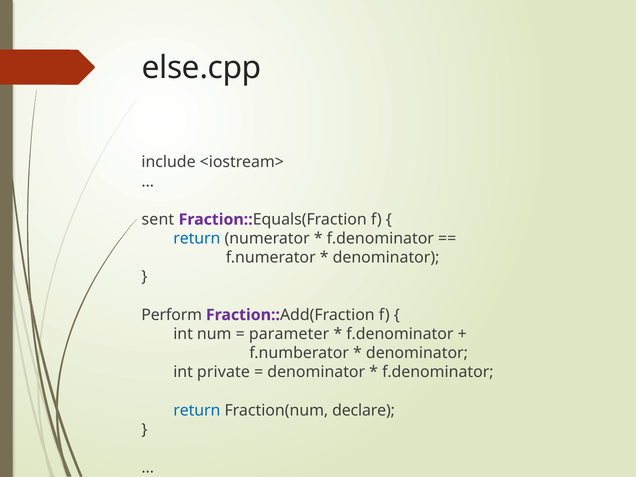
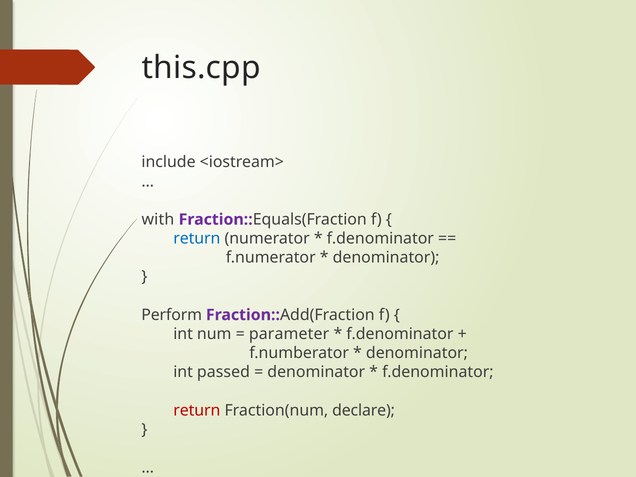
else.cpp: else.cpp -> this.cpp
sent: sent -> with
private: private -> passed
return at (197, 410) colour: blue -> red
